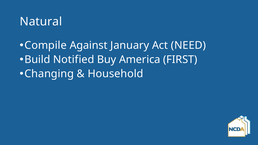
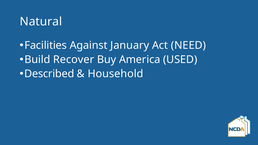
Compile: Compile -> Facilities
Notified: Notified -> Recover
FIRST: FIRST -> USED
Changing: Changing -> Described
